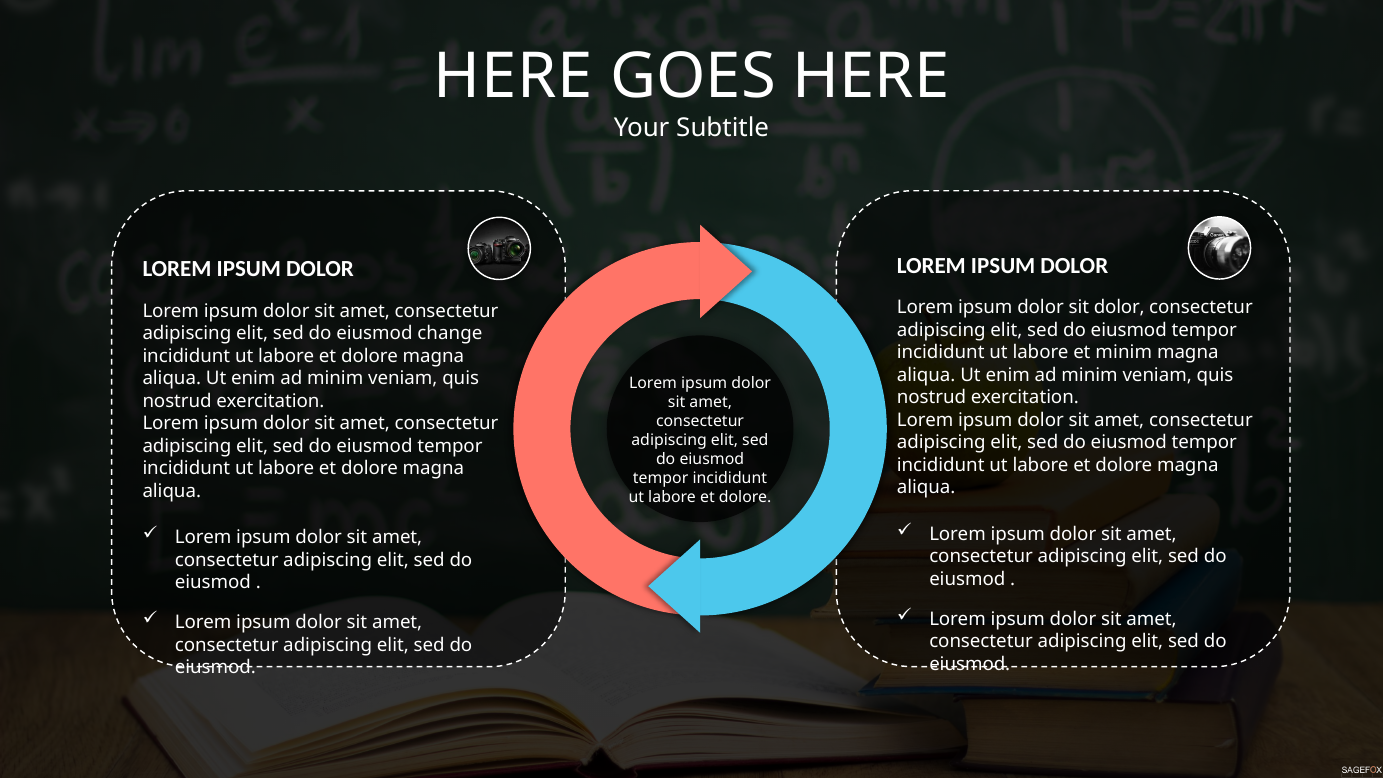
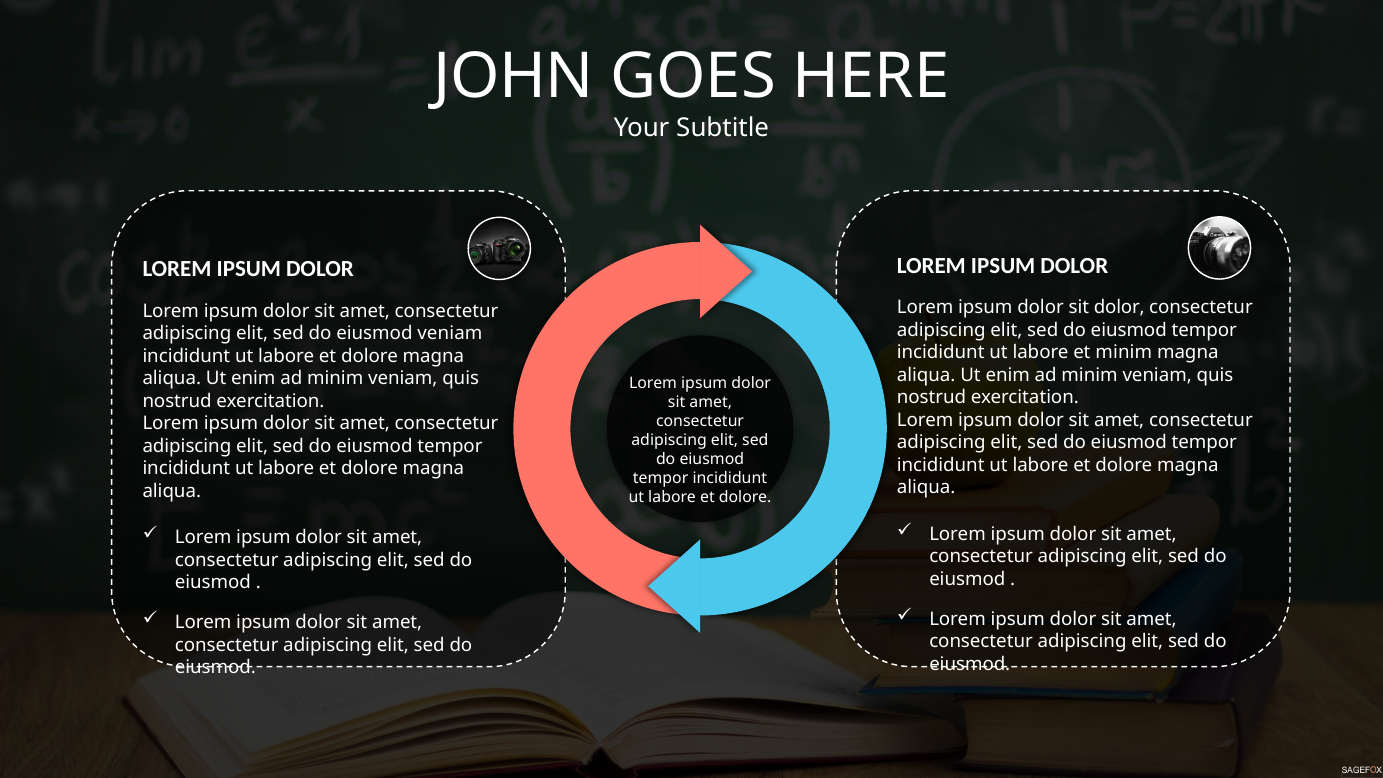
HERE at (513, 77): HERE -> JOHN
eiusmod change: change -> veniam
